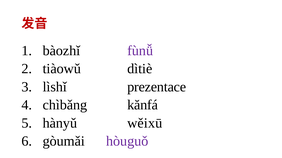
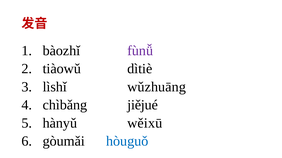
prezentace: prezentace -> wǔzhuāng
kănfá: kănfá -> jiějué
hòuguǒ colour: purple -> blue
